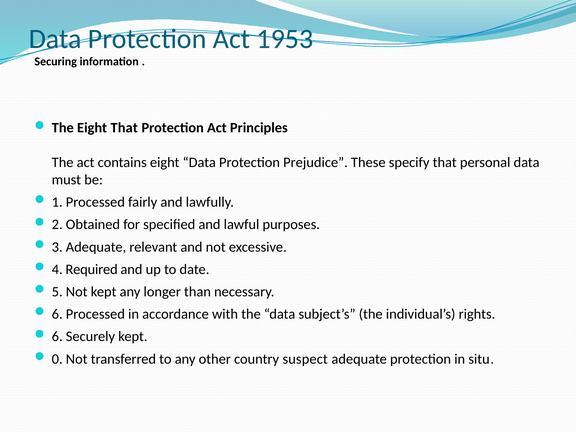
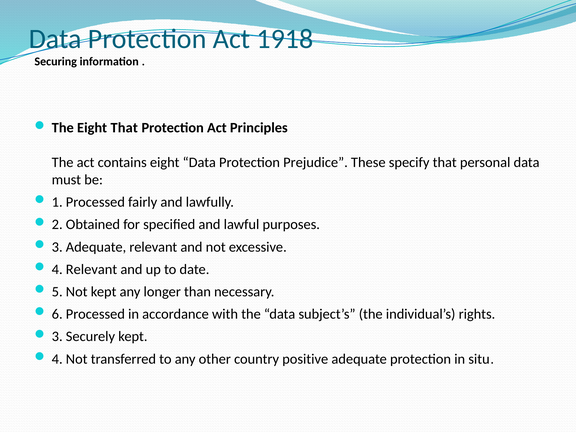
1953: 1953 -> 1918
4 Required: Required -> Relevant
6 at (57, 337): 6 -> 3
0 at (57, 359): 0 -> 4
suspect: suspect -> positive
